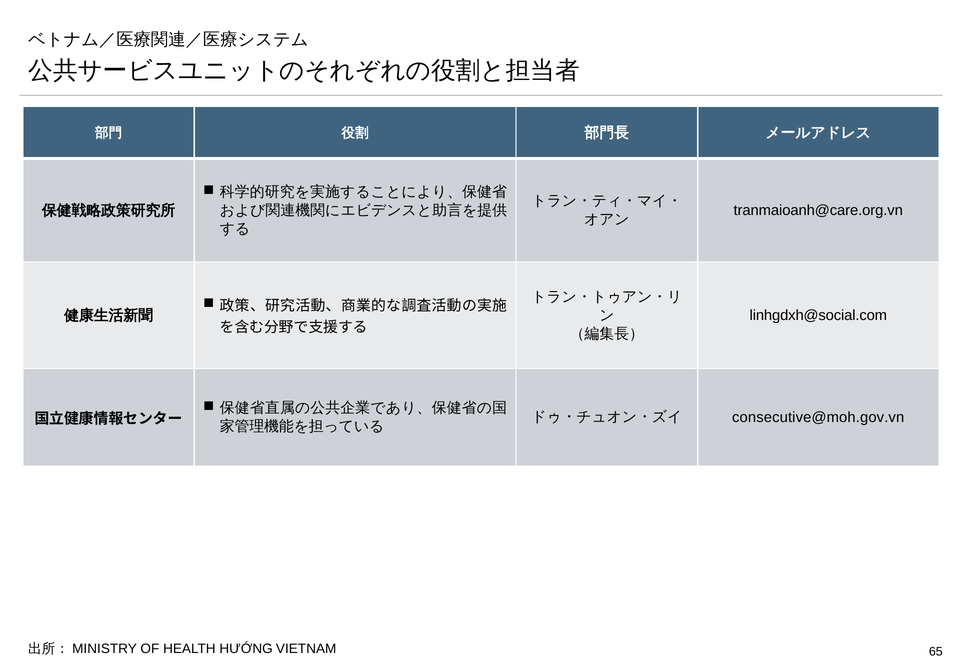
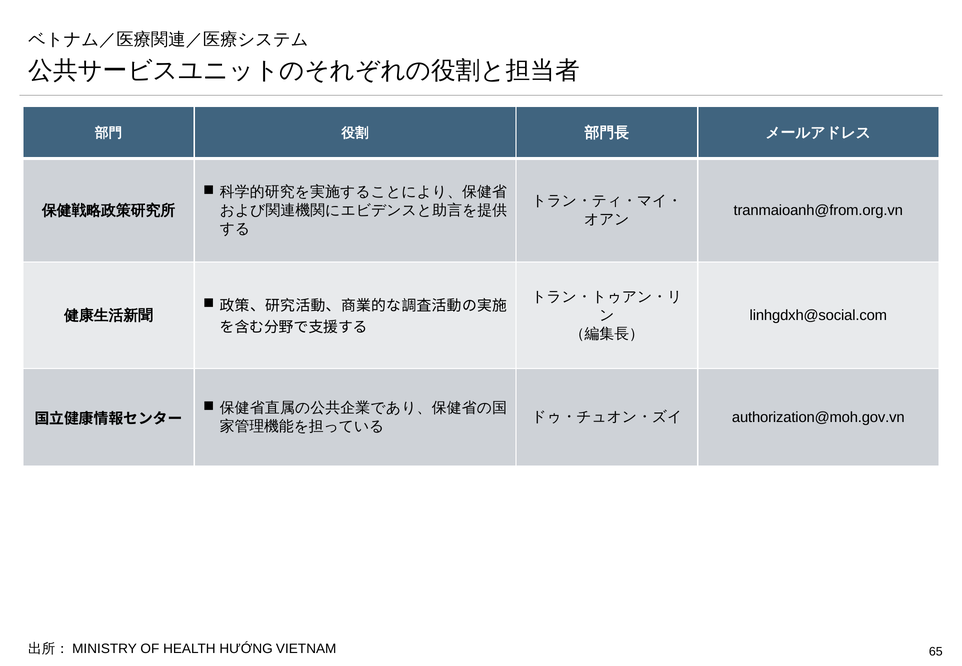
tranmaioanh@care.org.vn: tranmaioanh@care.org.vn -> tranmaioanh@from.org.vn
consecutive@moh.gov.vn: consecutive@moh.gov.vn -> authorization@moh.gov.vn
